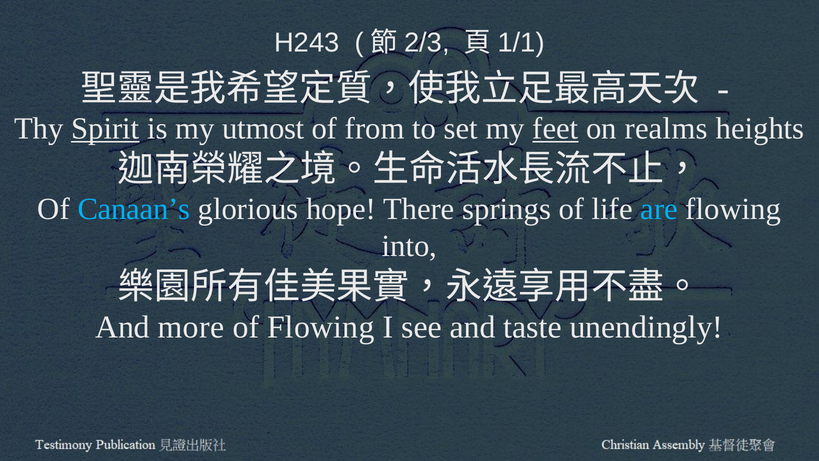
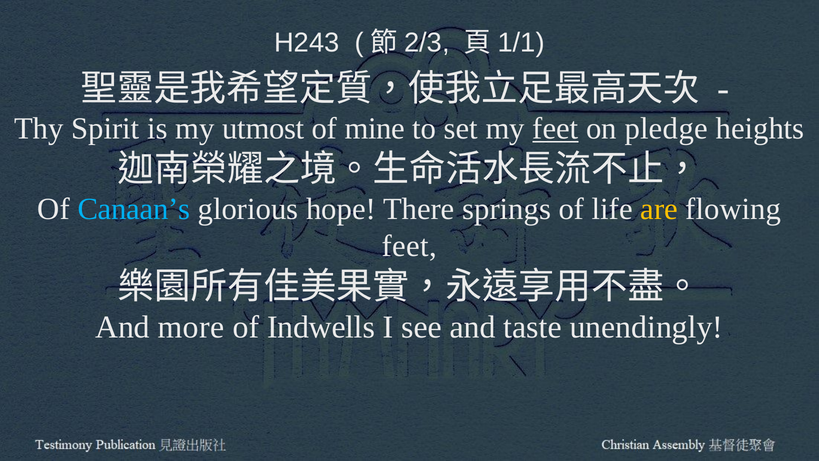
Spirit underline: present -> none
from: from -> mine
realms: realms -> pledge
are colour: light blue -> yellow
into at (409, 246): into -> feet
of Flowing: Flowing -> Indwells
